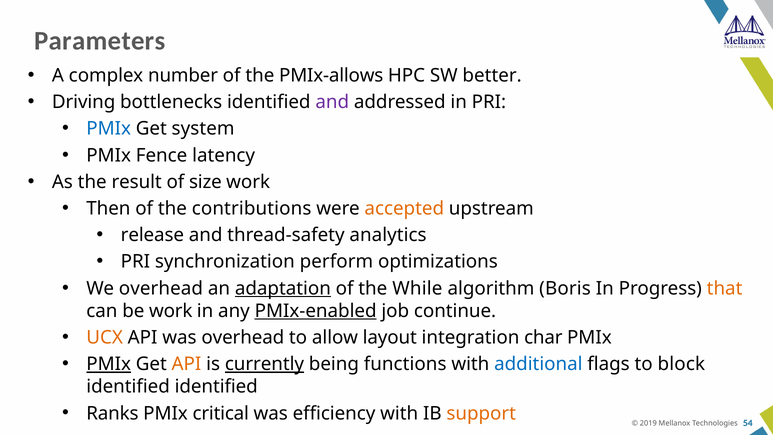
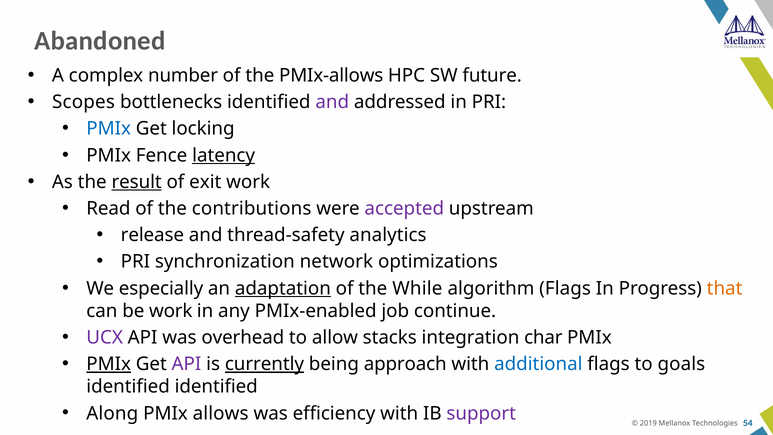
Parameters: Parameters -> Abandoned
better: better -> future
Driving: Driving -> Scopes
system: system -> locking
latency underline: none -> present
result underline: none -> present
size: size -> exit
Then: Then -> Read
accepted colour: orange -> purple
perform: perform -> network
We overhead: overhead -> especially
algorithm Boris: Boris -> Flags
PMIx-enabled underline: present -> none
UCX colour: orange -> purple
layout: layout -> stacks
API at (186, 364) colour: orange -> purple
functions: functions -> approach
block: block -> goals
Ranks: Ranks -> Along
critical: critical -> allows
support colour: orange -> purple
